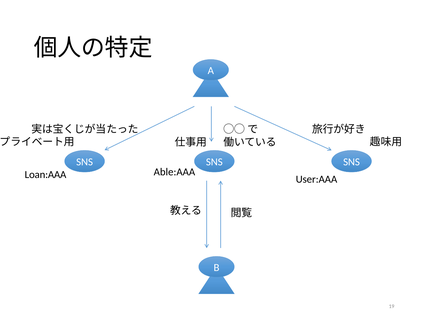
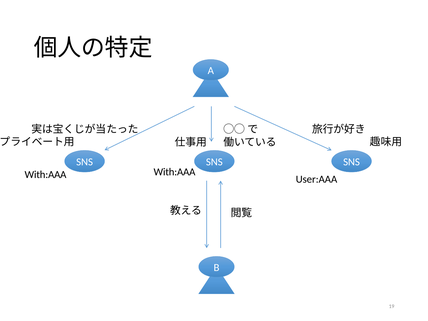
Able:AAA at (174, 172): Able:AAA -> With:AAA
Loan:AAA at (46, 175): Loan:AAA -> With:AAA
